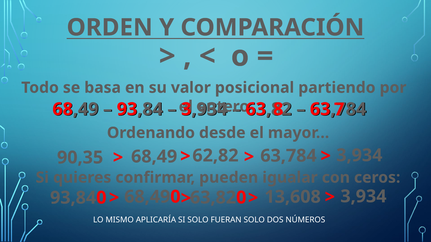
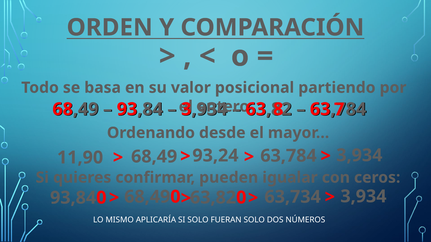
90,35: 90,35 -> 11,90
62,82: 62,82 -> 93,24
13,608: 13,608 -> 63,734
